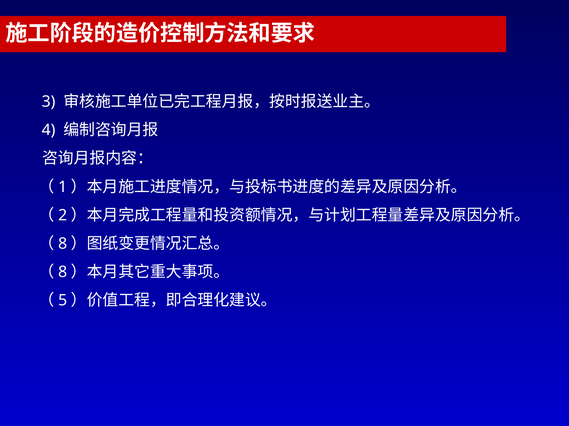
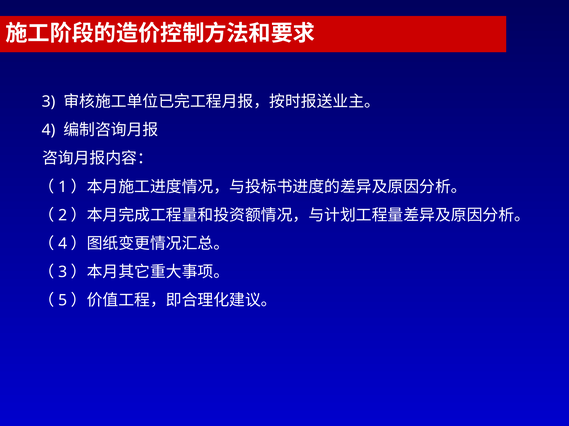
8 at (63, 244): 8 -> 4
8 at (63, 273): 8 -> 3
